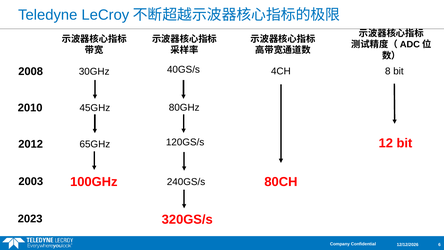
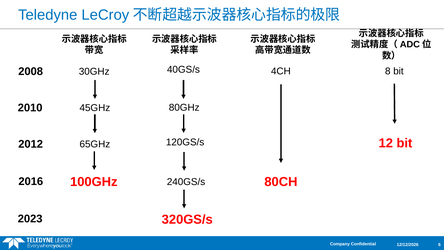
2003: 2003 -> 2016
